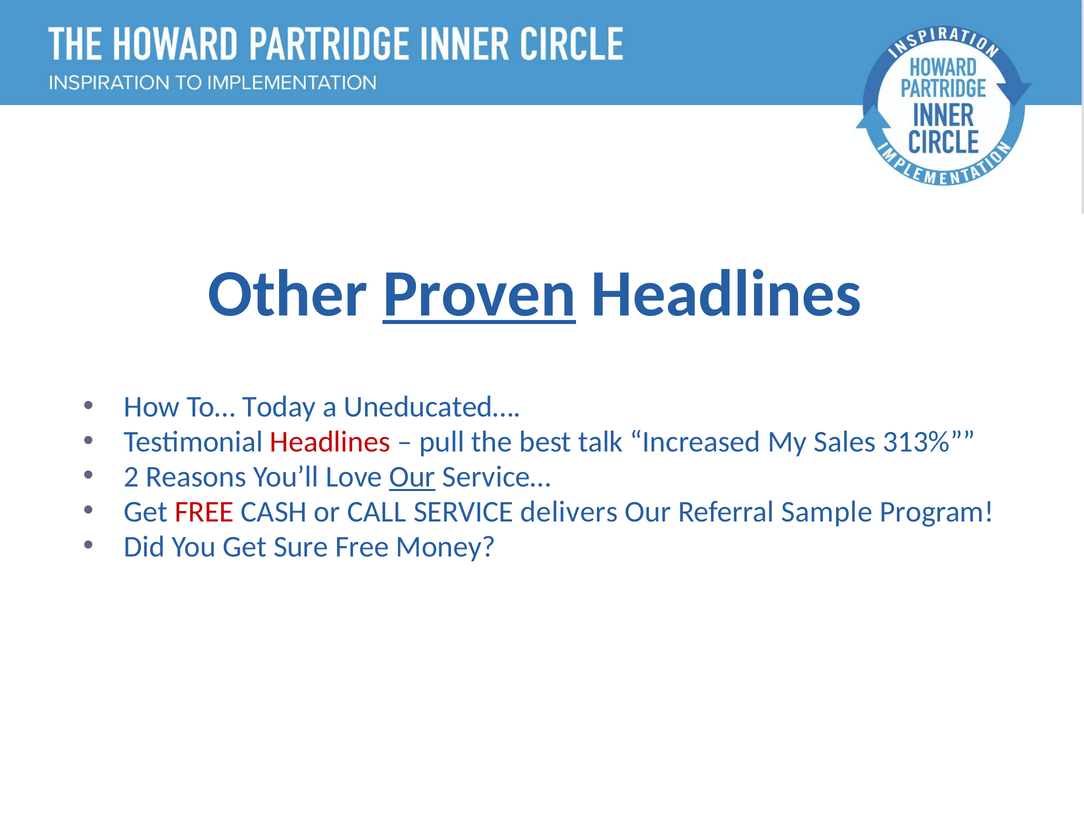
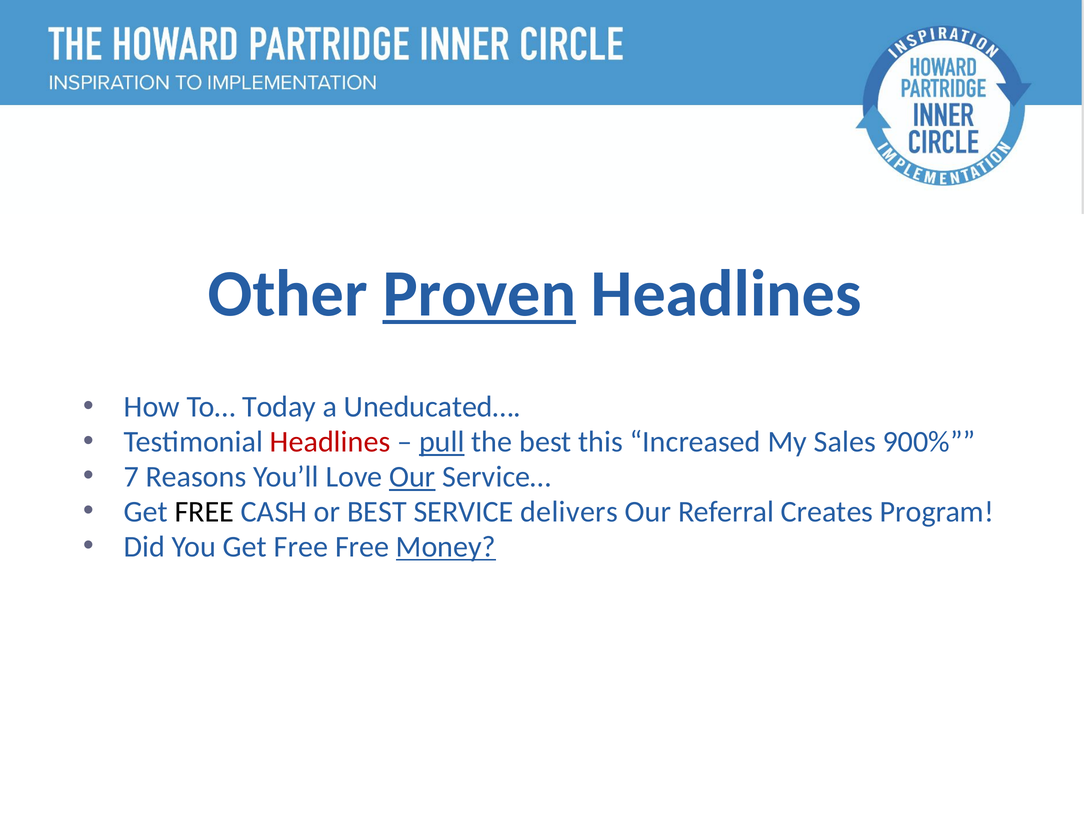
pull underline: none -> present
talk: talk -> this
313%: 313% -> 900%
2: 2 -> 7
FREE at (204, 512) colour: red -> black
or CALL: CALL -> BEST
Sample: Sample -> Creates
You Get Sure: Sure -> Free
Money underline: none -> present
